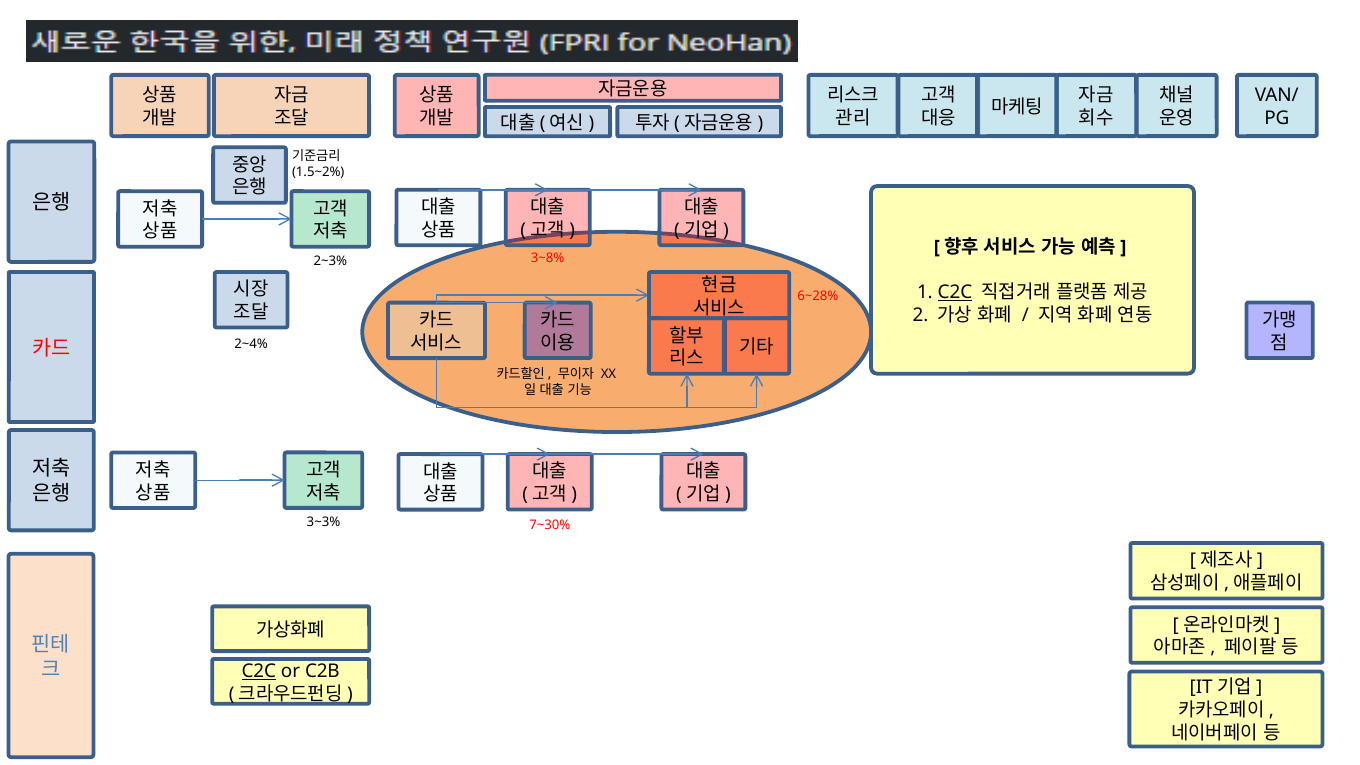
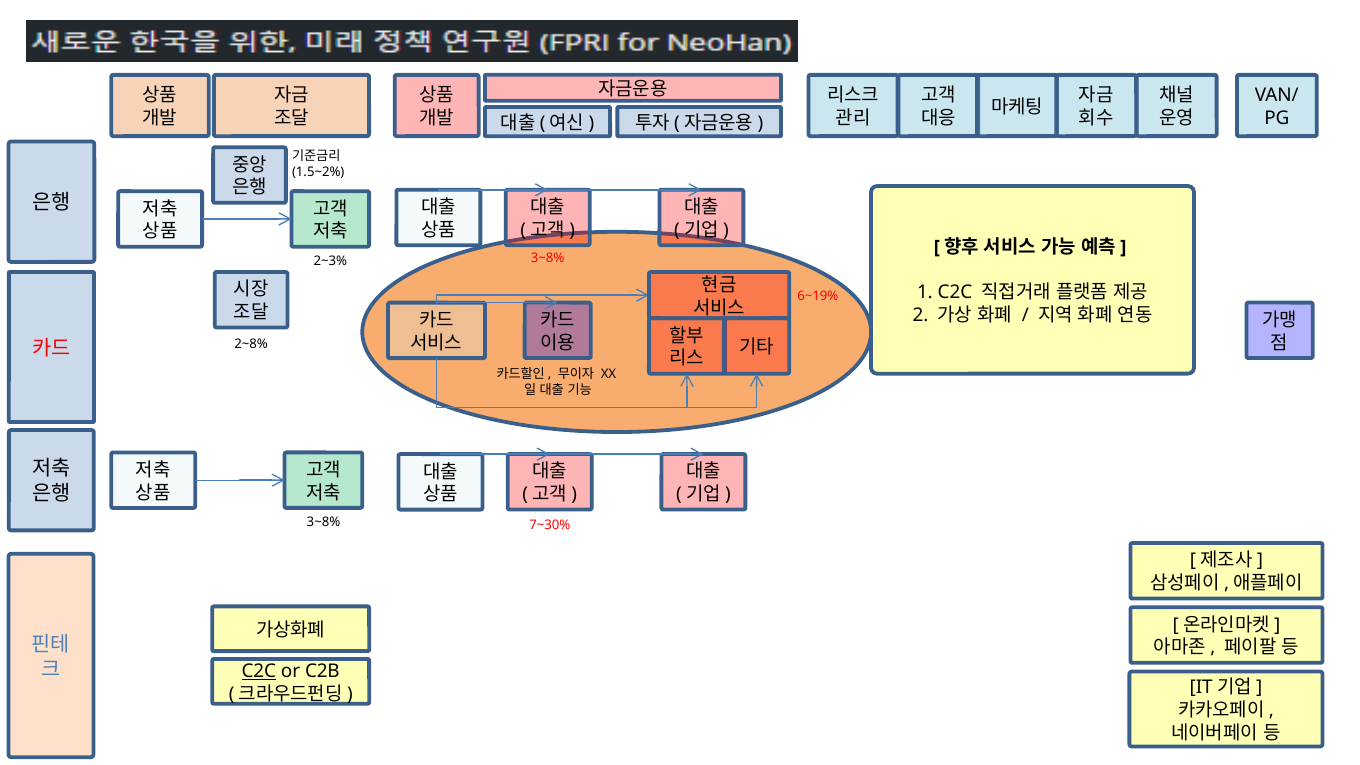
C2C at (955, 292) underline: present -> none
6~28%: 6~28% -> 6~19%
2~4%: 2~4% -> 2~8%
3~3% at (323, 522): 3~3% -> 3~8%
